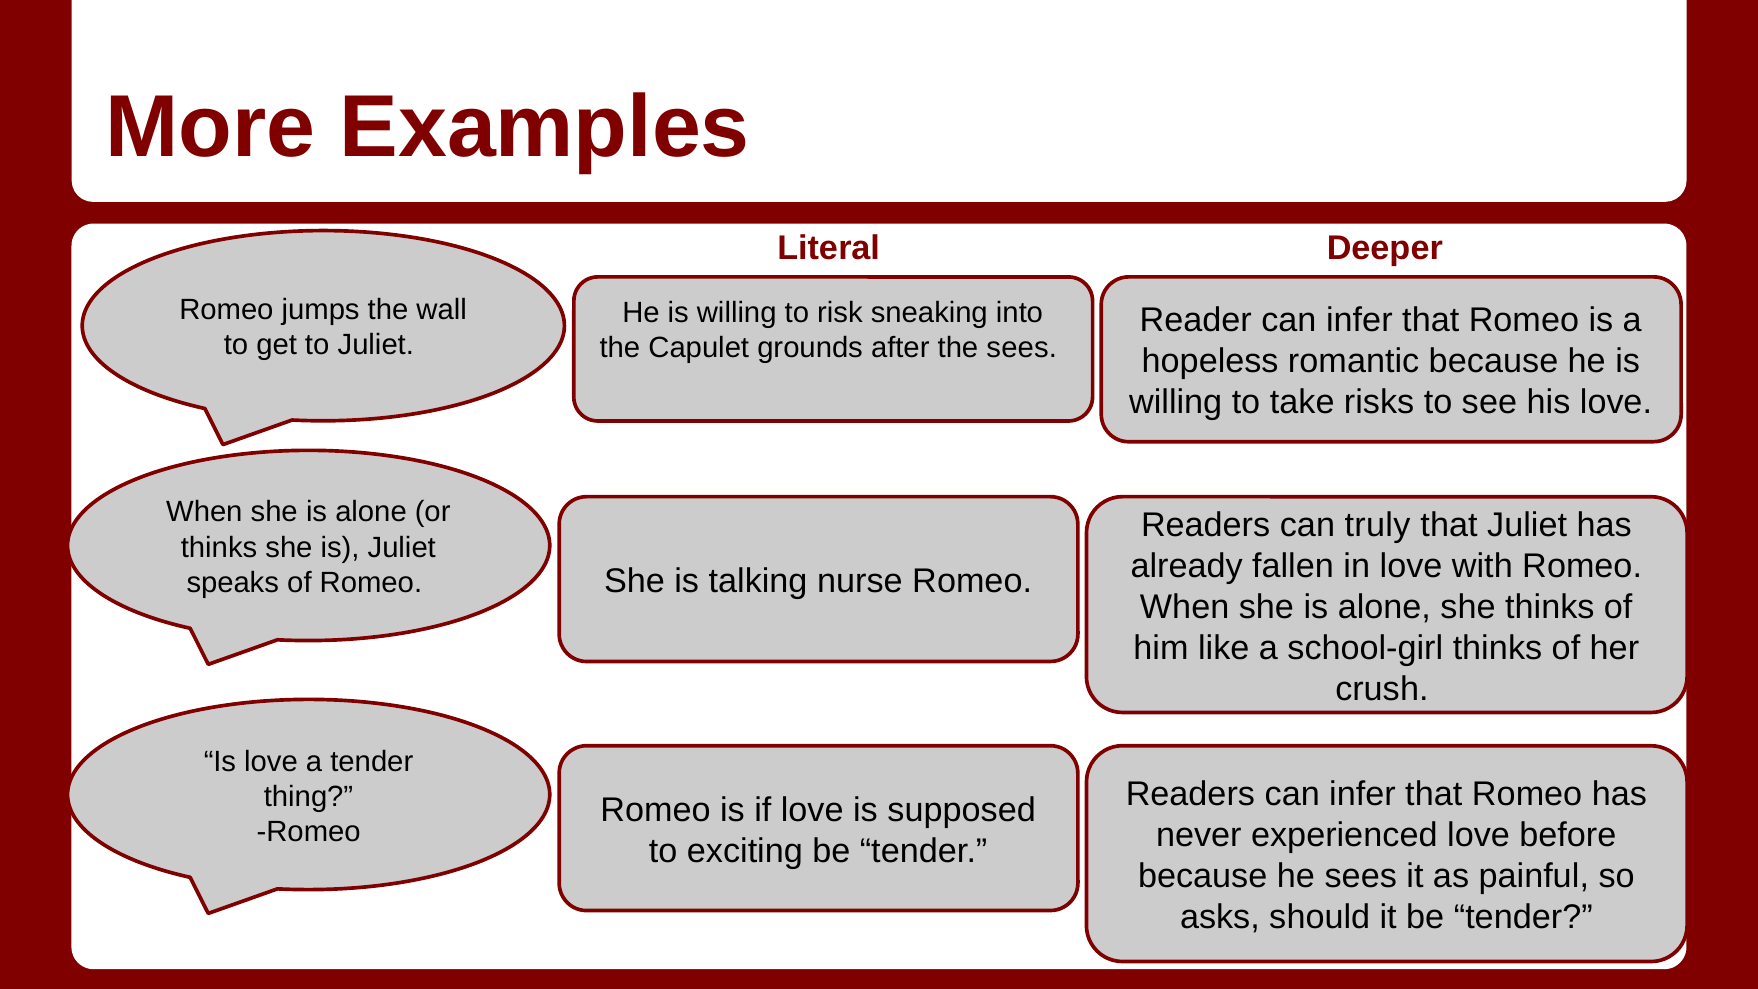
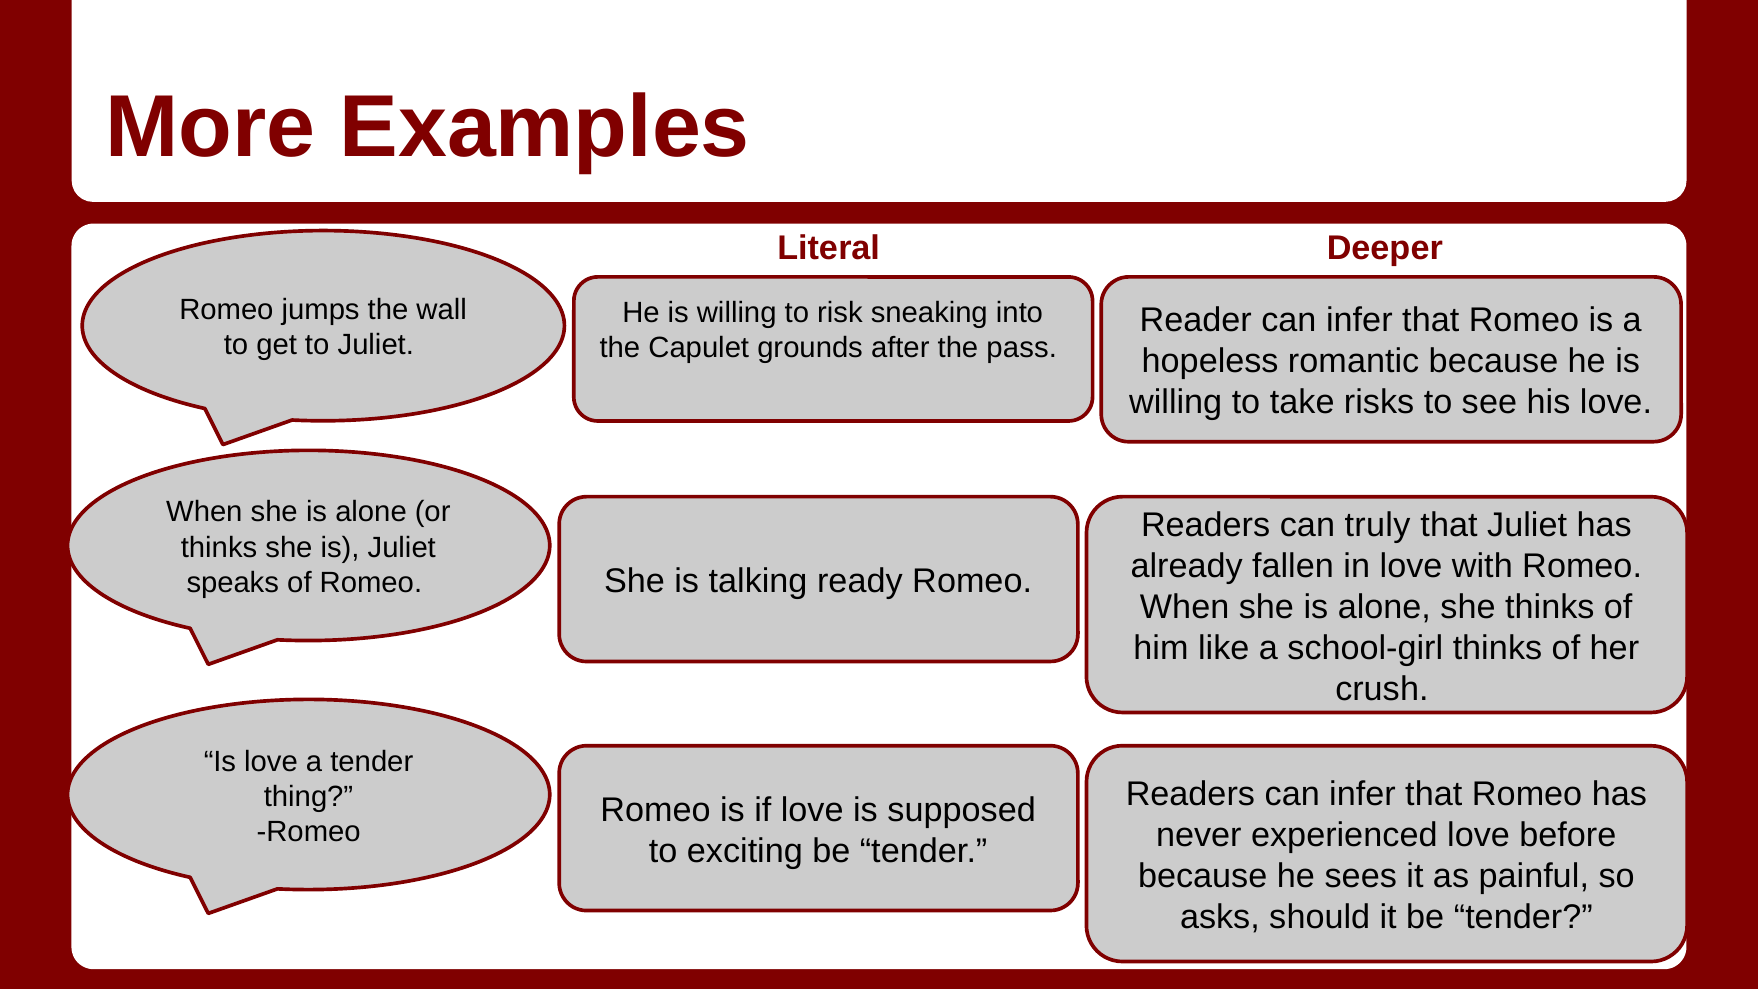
the sees: sees -> pass
nurse: nurse -> ready
